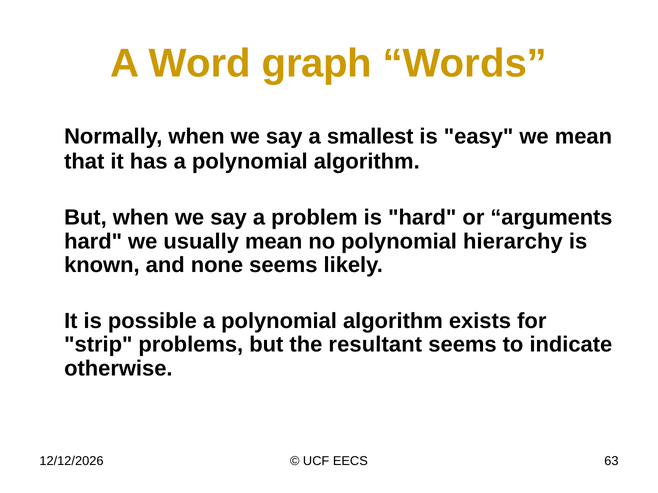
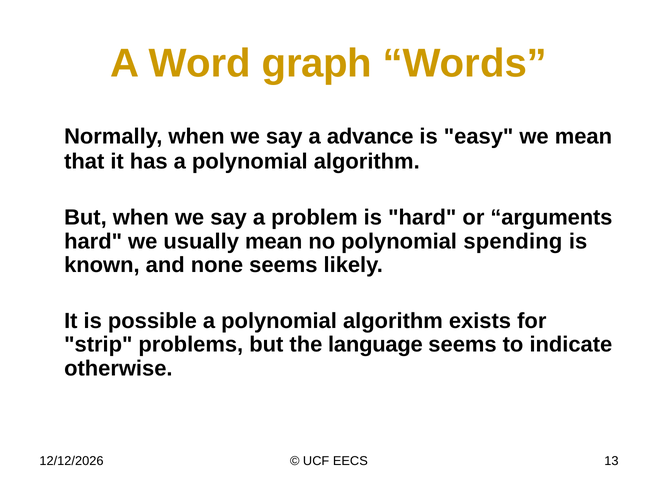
smallest: smallest -> advance
hierarchy: hierarchy -> spending
resultant: resultant -> language
63: 63 -> 13
